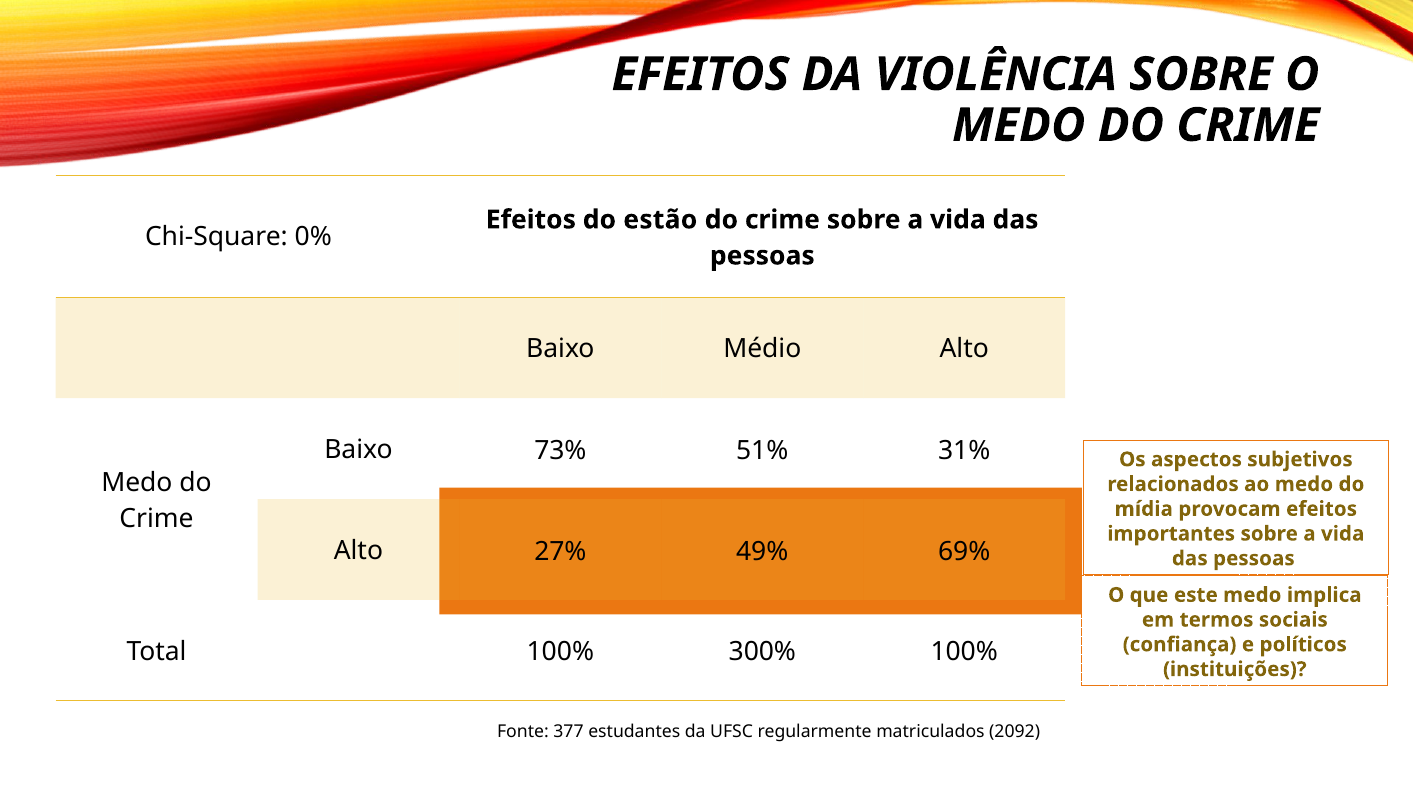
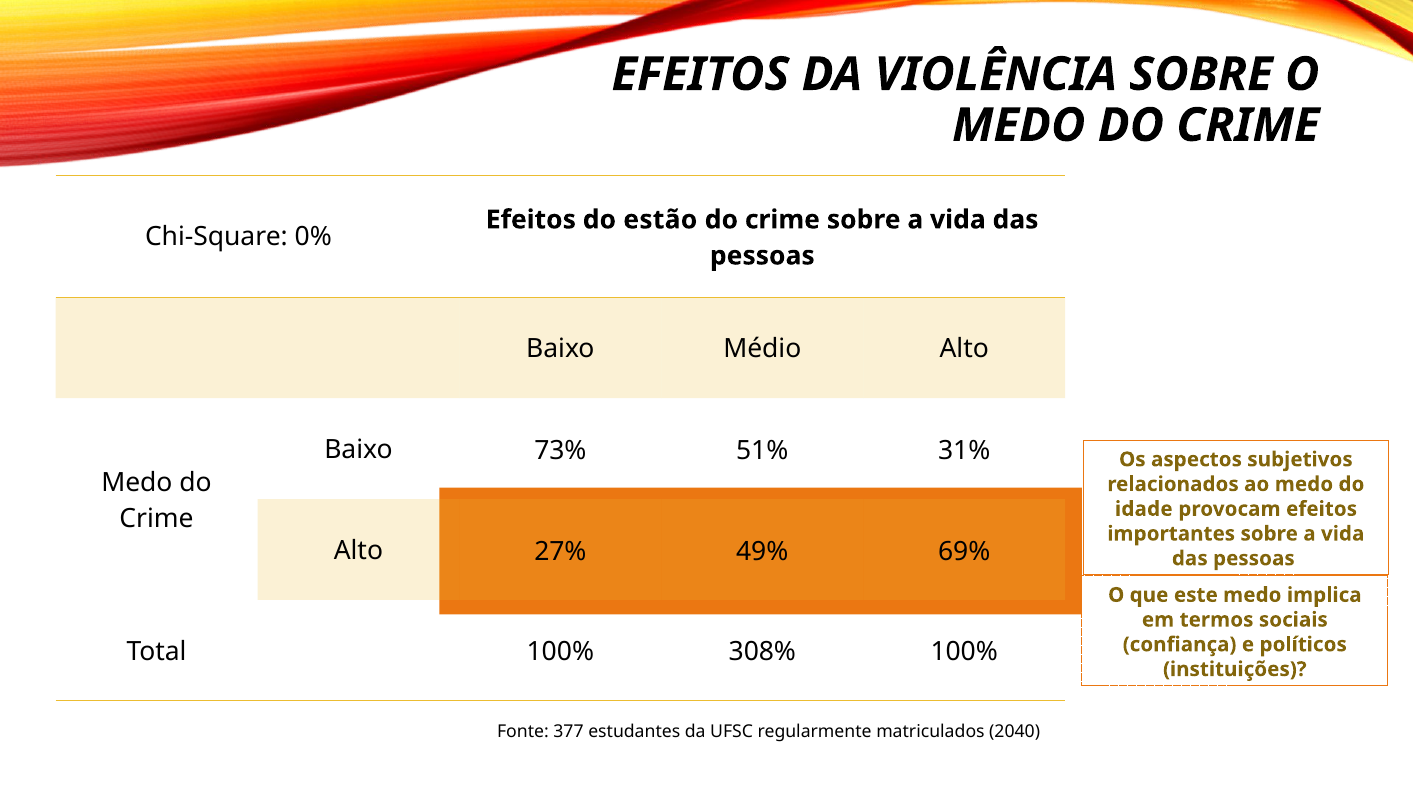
mídia: mídia -> idade
300%: 300% -> 308%
2092: 2092 -> 2040
